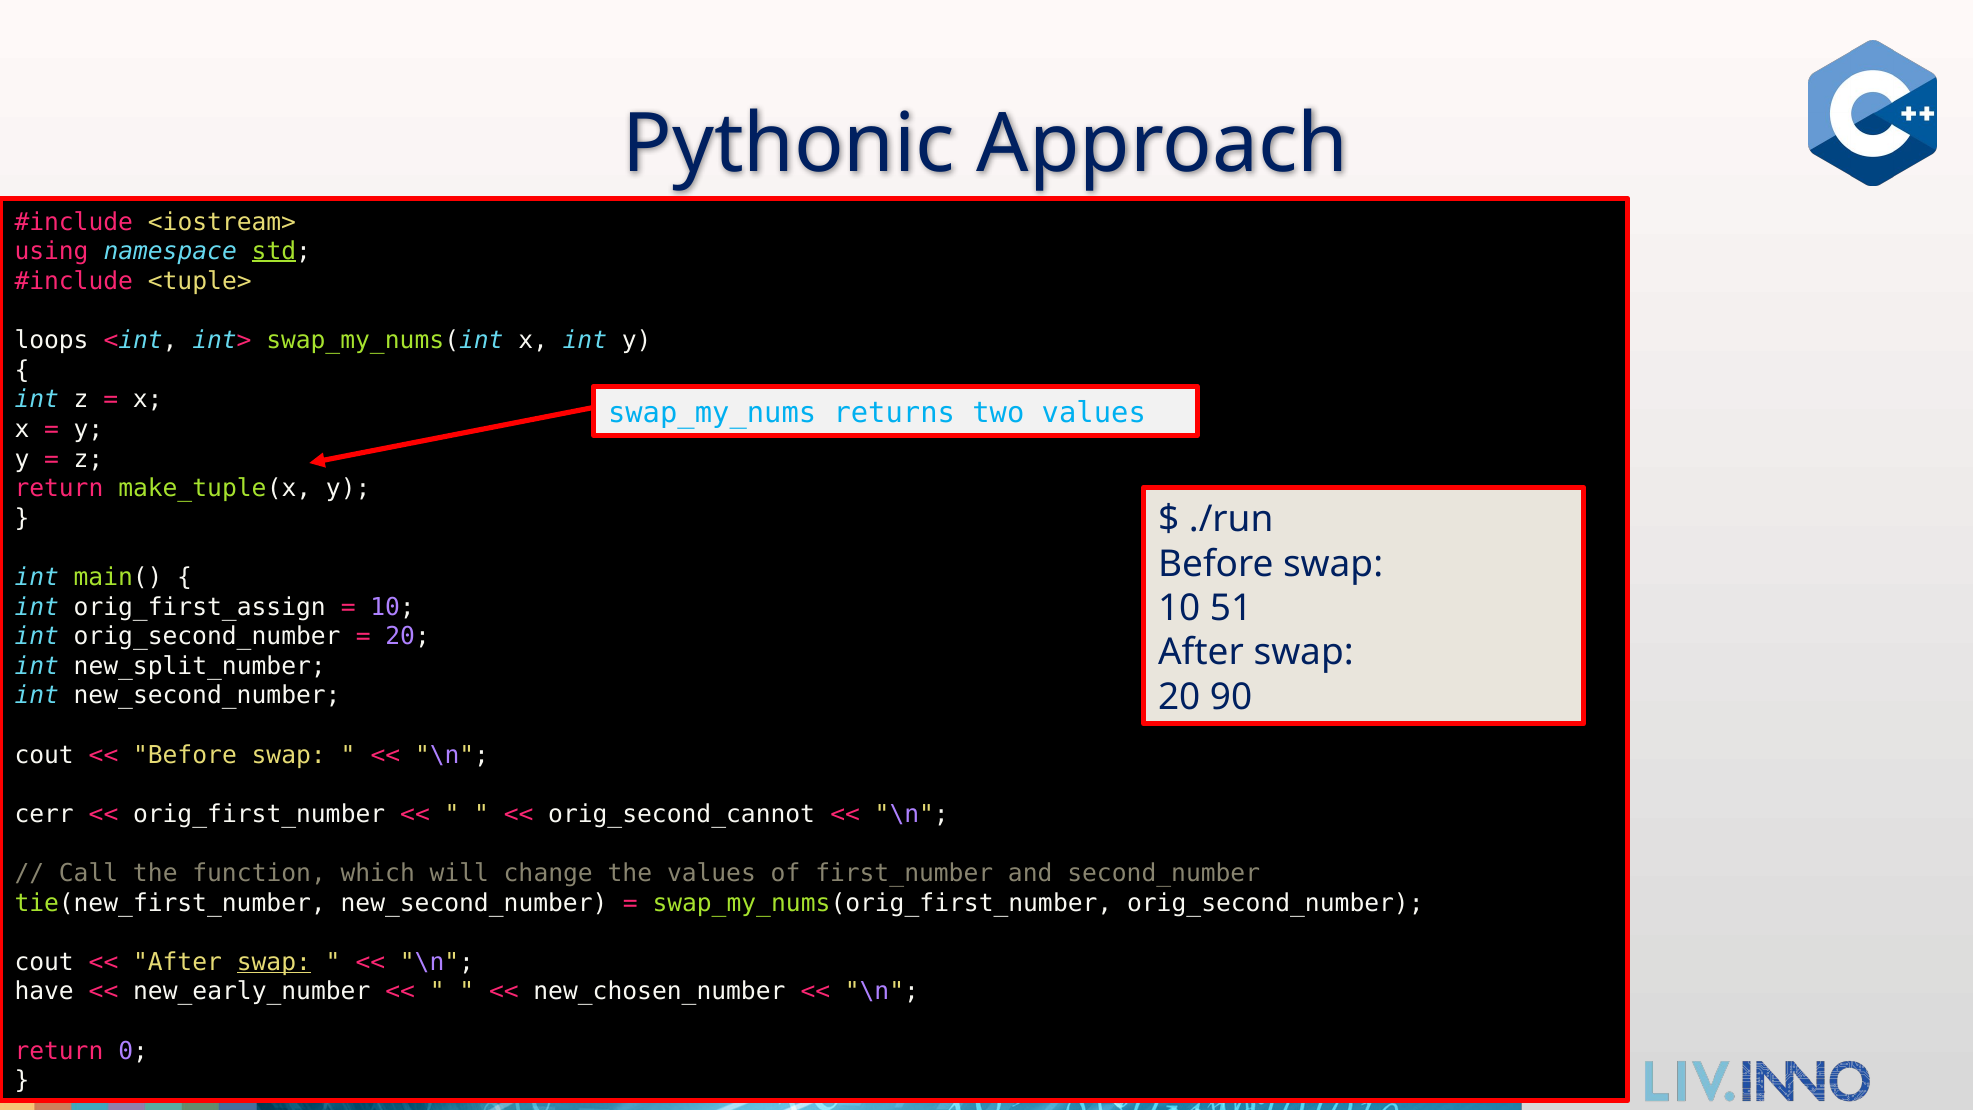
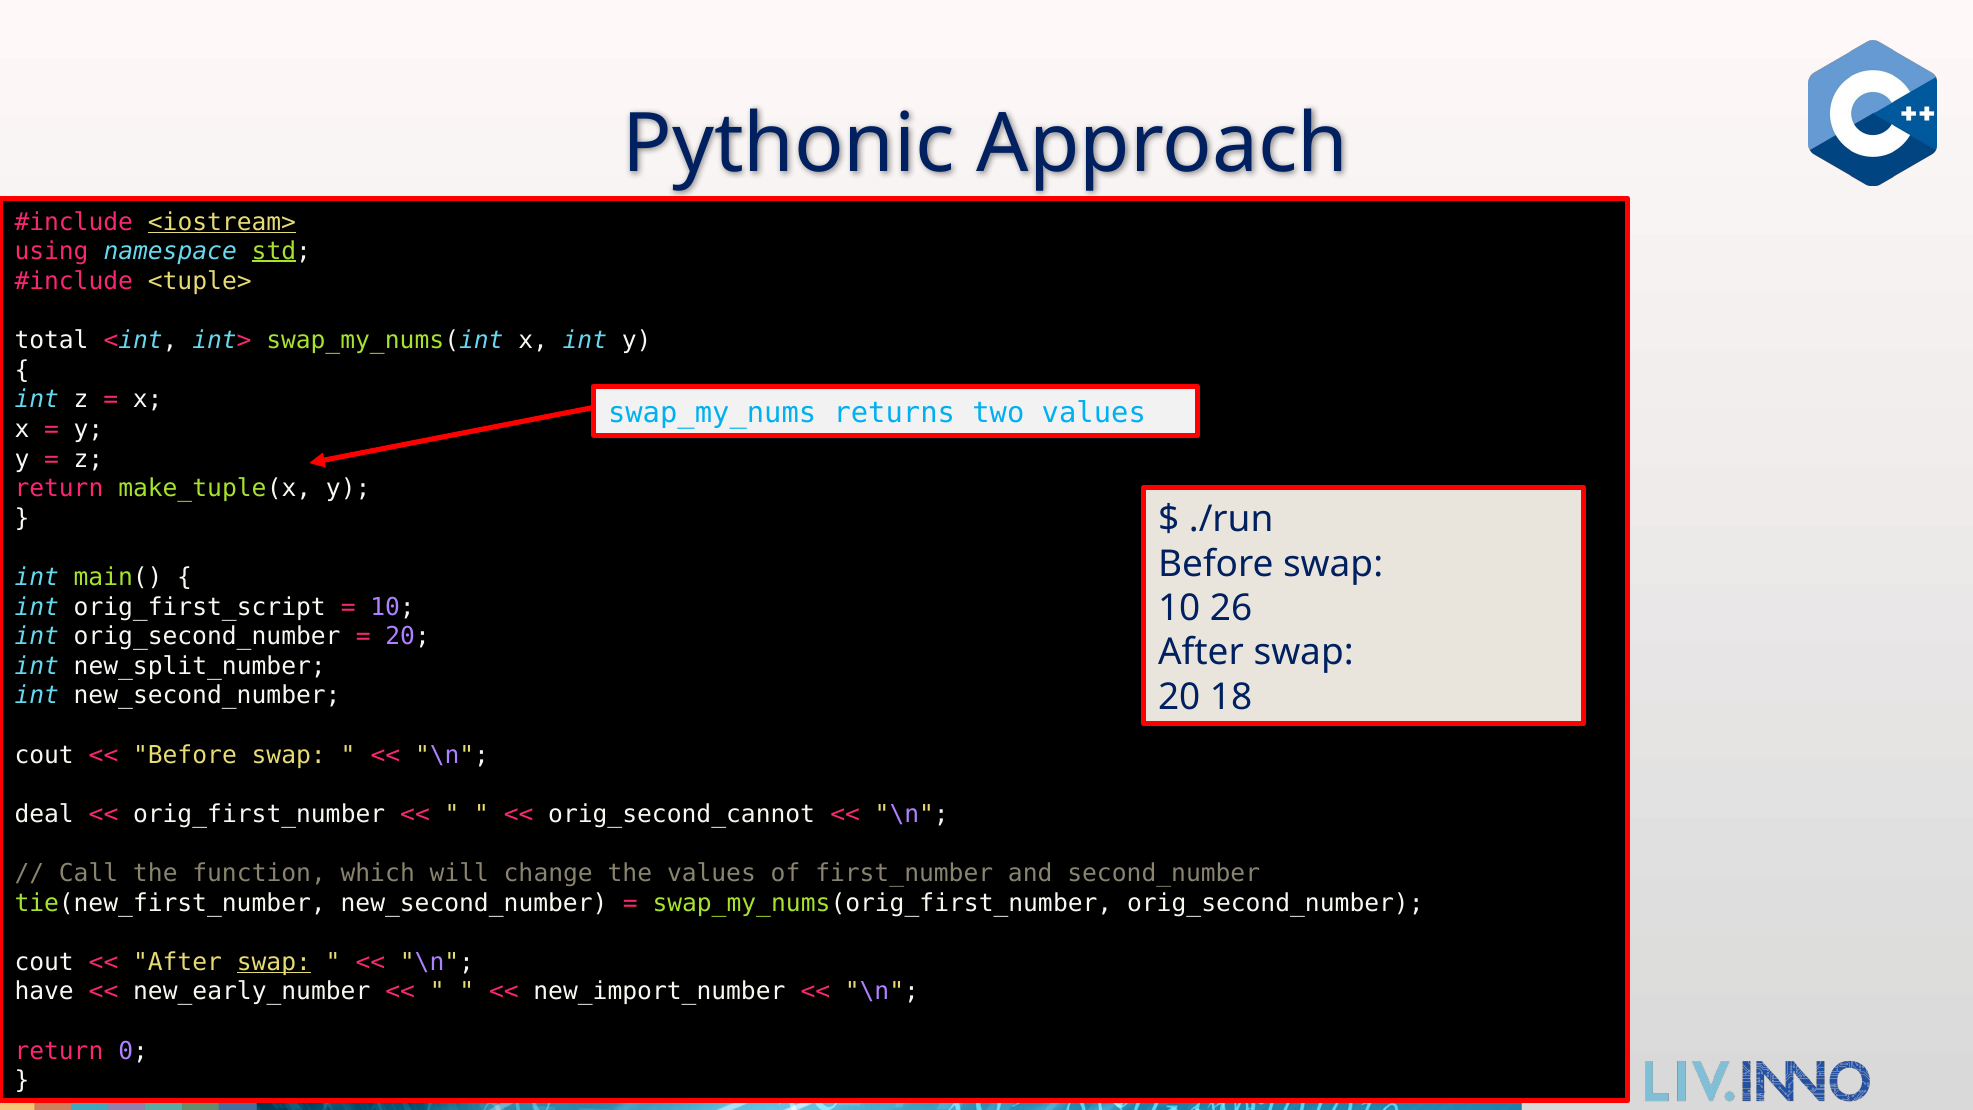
<iostream> underline: none -> present
loops: loops -> total
orig_first_assign: orig_first_assign -> orig_first_script
51: 51 -> 26
90: 90 -> 18
cerr: cerr -> deal
new_chosen_number: new_chosen_number -> new_import_number
